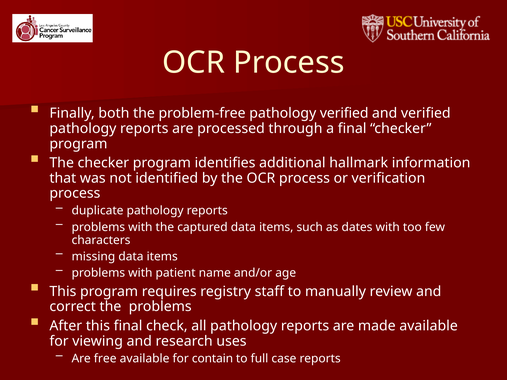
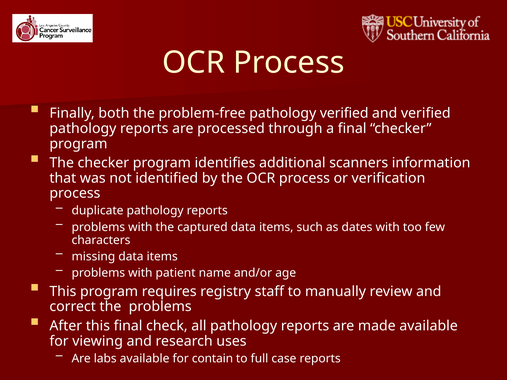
hallmark: hallmark -> scanners
free: free -> labs
